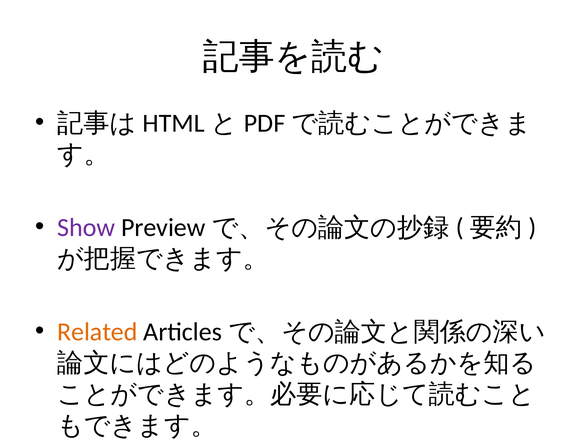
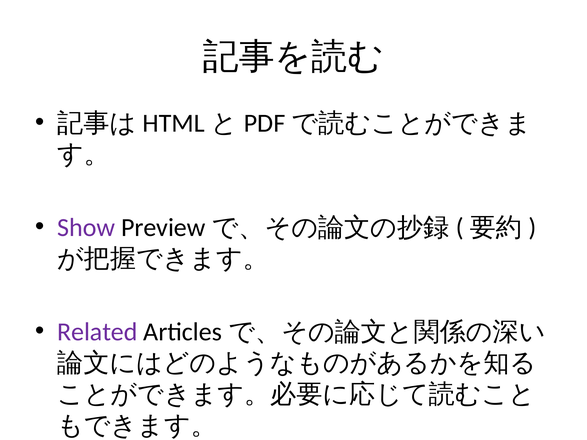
Related colour: orange -> purple
